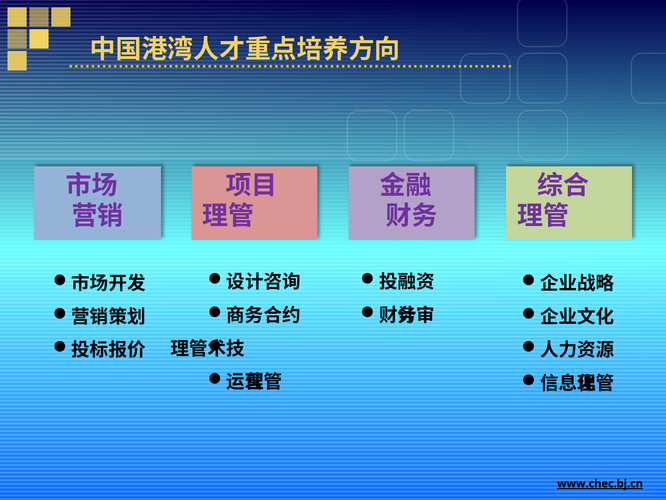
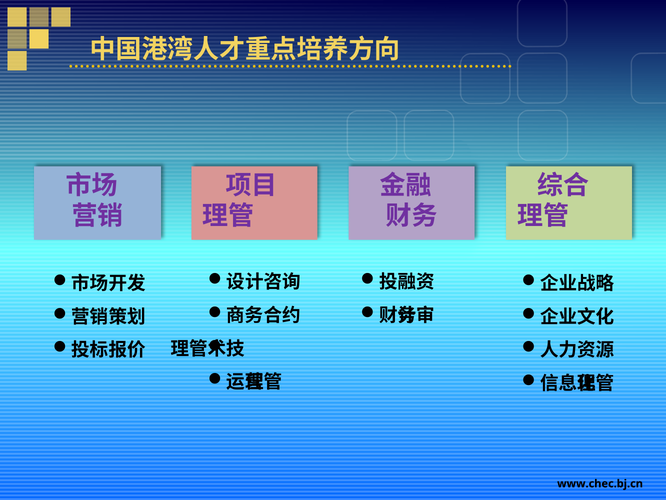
www.chec.bj.cn underline: present -> none
